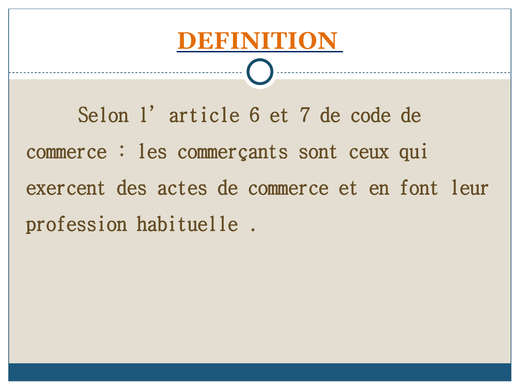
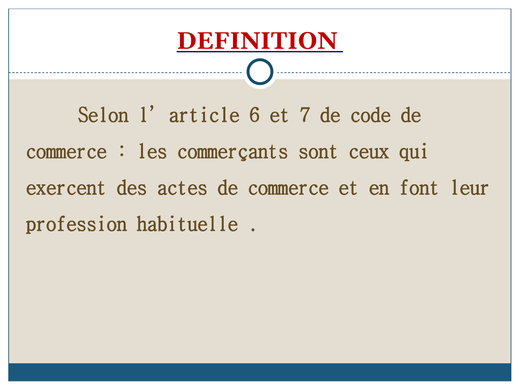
DEFINITION colour: orange -> red
